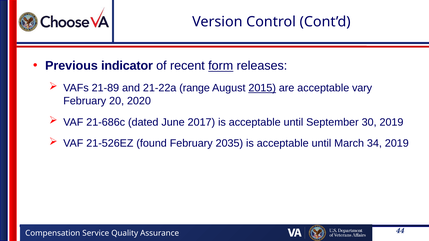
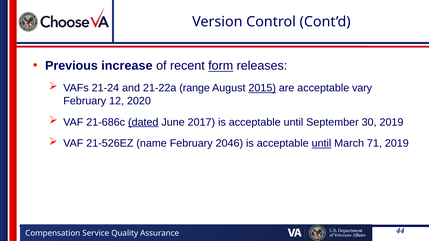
indicator: indicator -> increase
21-89: 21-89 -> 21-24
20: 20 -> 12
dated underline: none -> present
found: found -> name
2035: 2035 -> 2046
until at (321, 144) underline: none -> present
34: 34 -> 71
